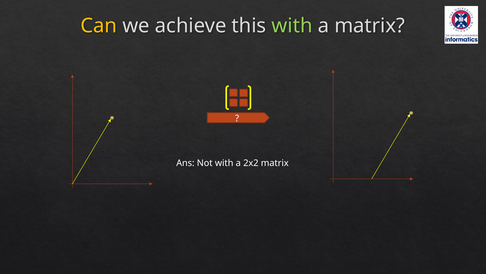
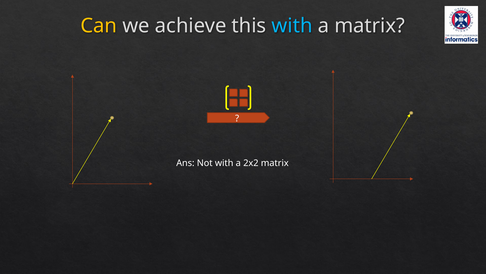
with at (292, 26) colour: light green -> light blue
